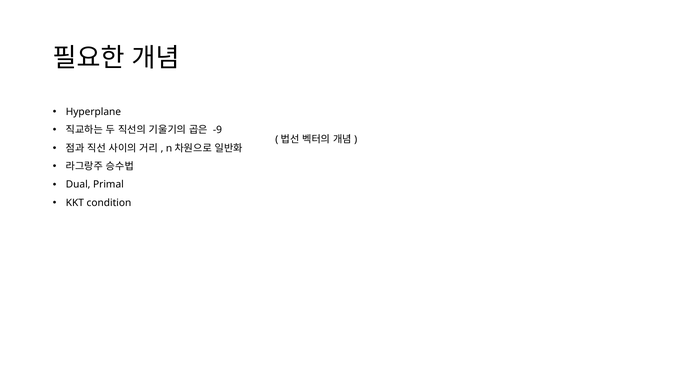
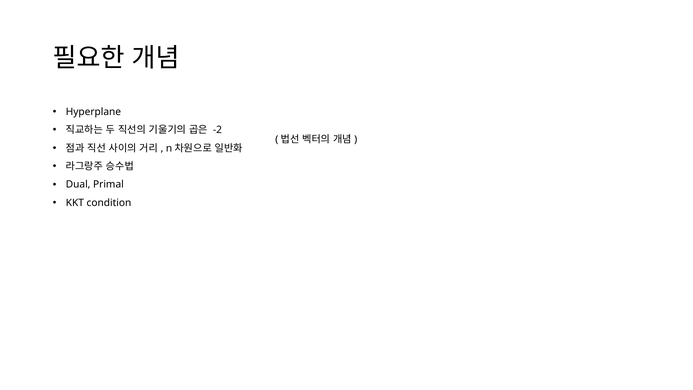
-9: -9 -> -2
